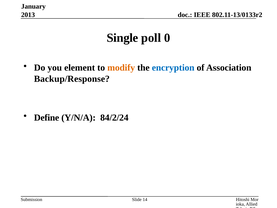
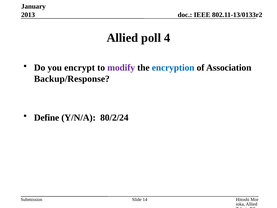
Single at (122, 38): Single -> Allied
0: 0 -> 4
element: element -> encrypt
modify colour: orange -> purple
84/2/24: 84/2/24 -> 80/2/24
